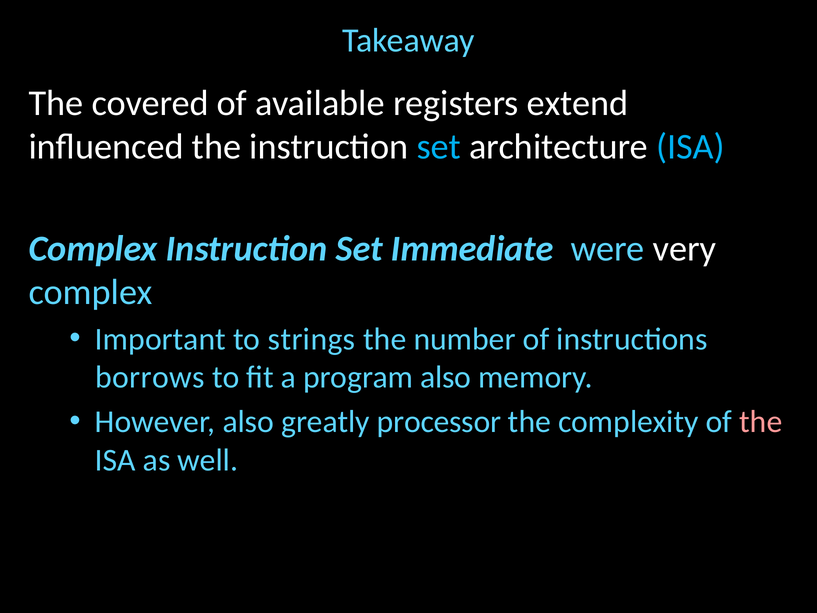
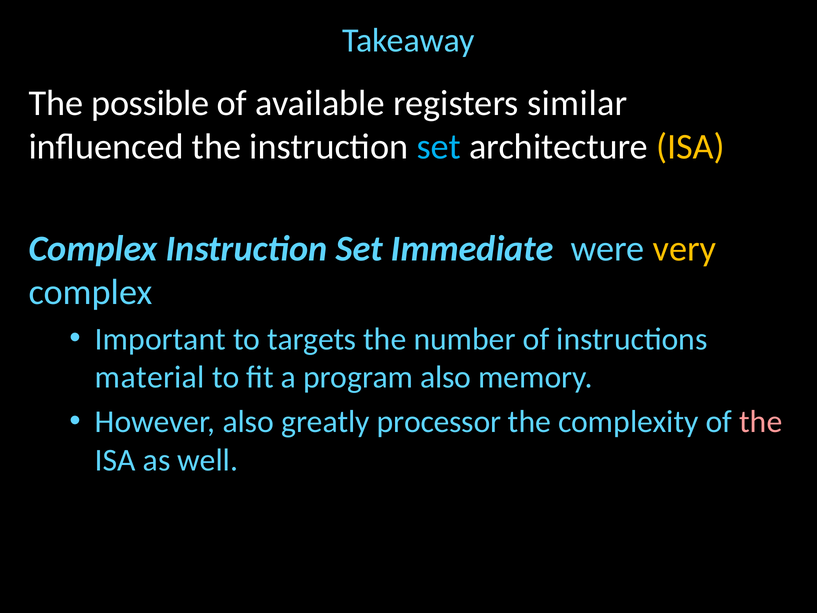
covered: covered -> possible
extend: extend -> similar
ISA at (691, 147) colour: light blue -> yellow
very colour: white -> yellow
strings: strings -> targets
borrows: borrows -> material
